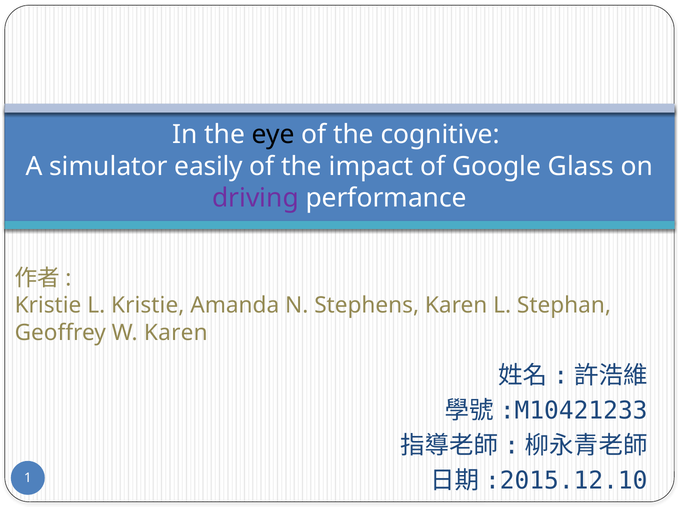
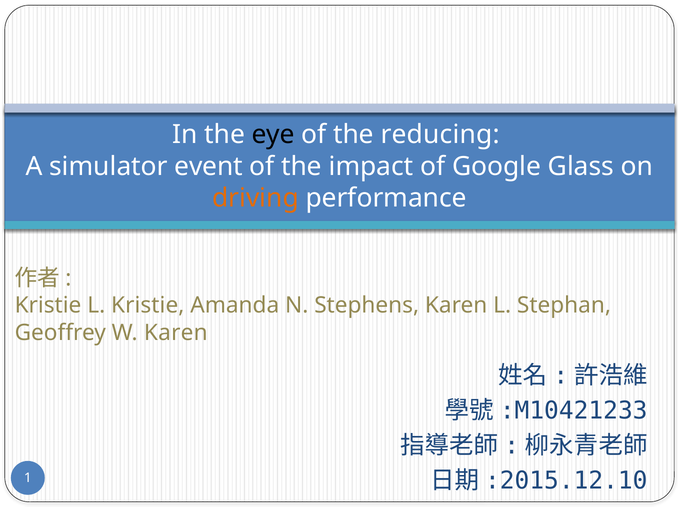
cognitive: cognitive -> reducing
easily: easily -> event
driving colour: purple -> orange
